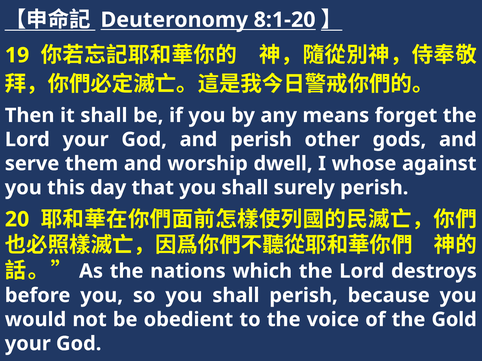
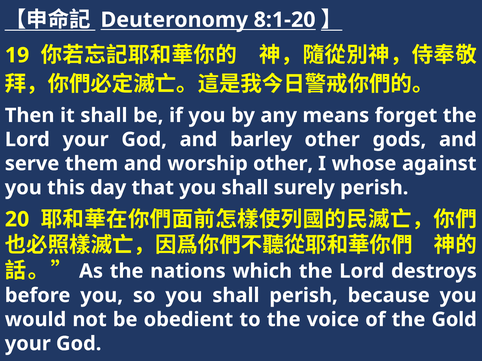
and perish: perish -> barley
worship dwell: dwell -> other
